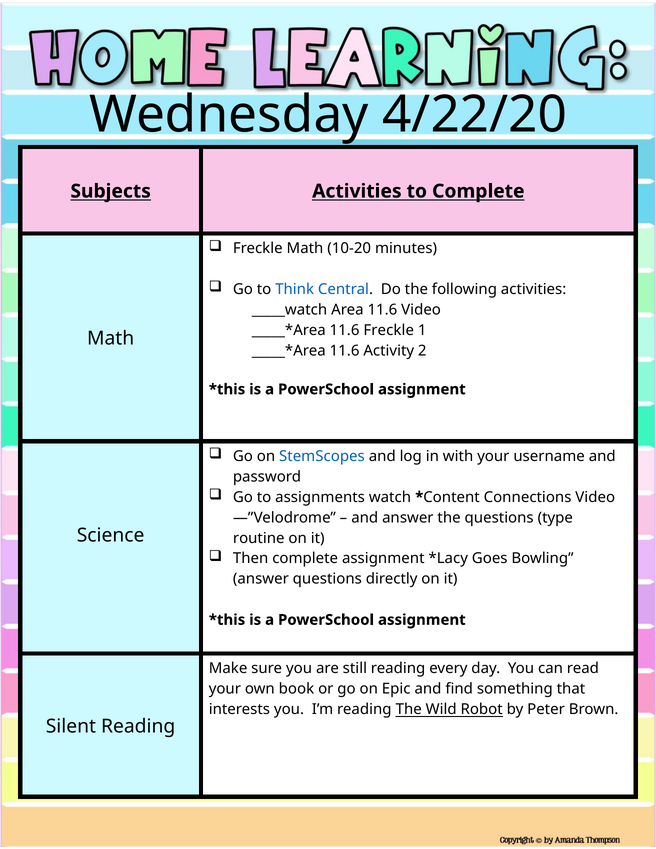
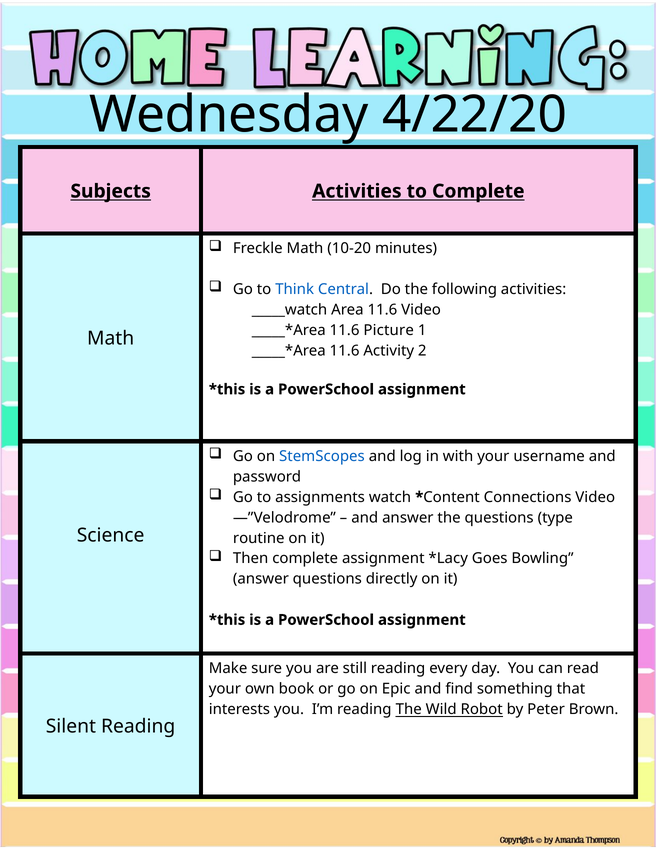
11.6 Freckle: Freckle -> Picture
